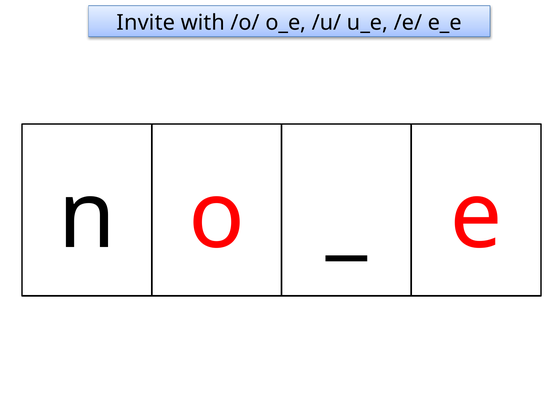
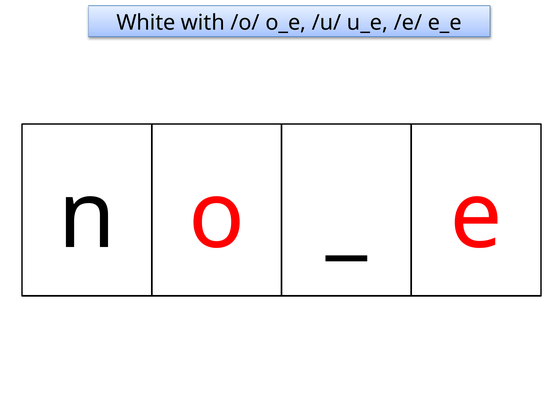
Invite: Invite -> White
